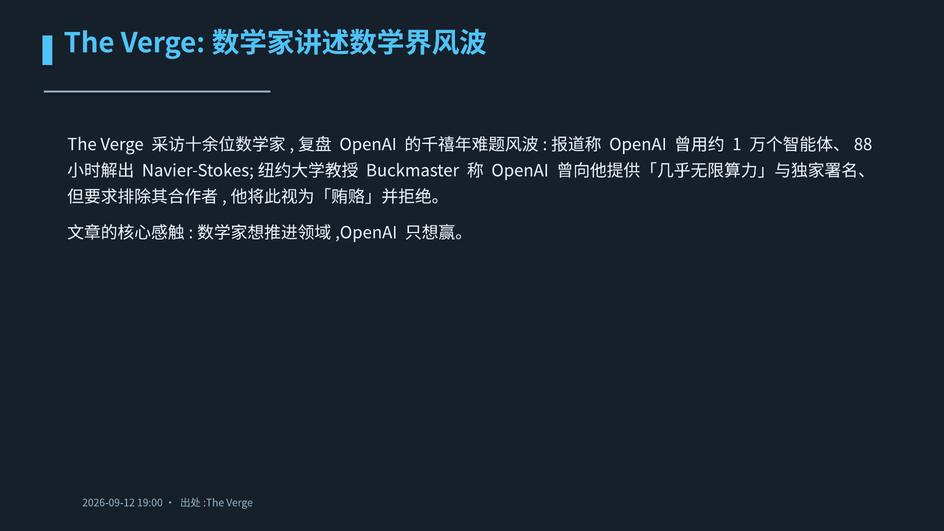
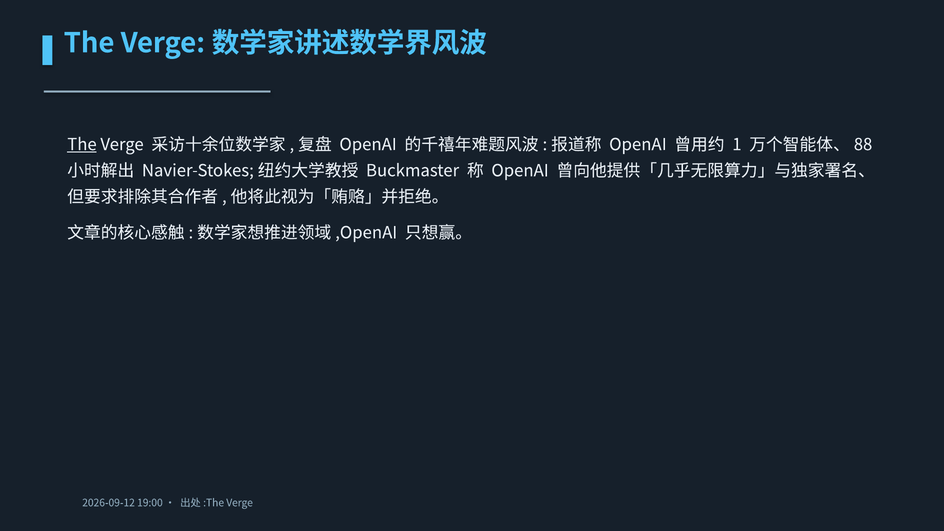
The at (82, 145) underline: none -> present
